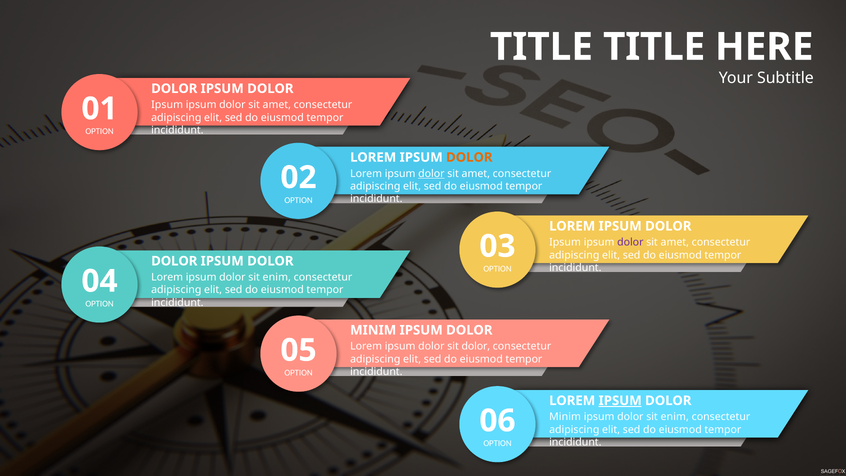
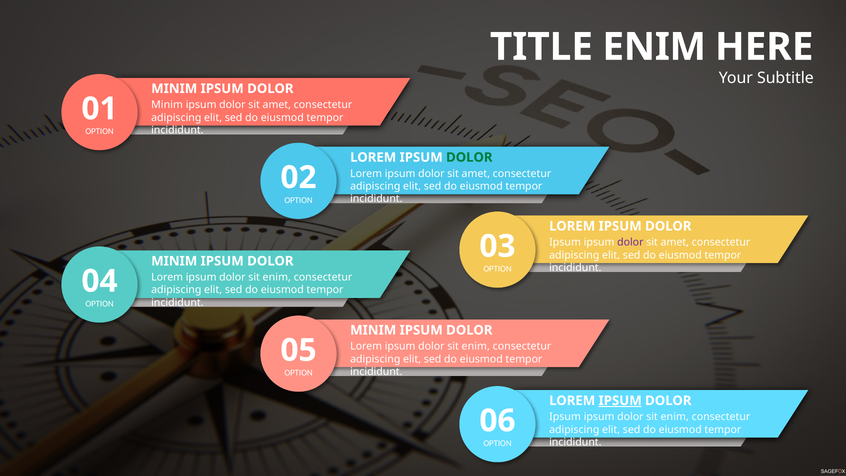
TITLE TITLE: TITLE -> ENIM
DOLOR at (174, 89): DOLOR -> MINIM
Ipsum at (167, 105): Ipsum -> Minim
DOLOR at (469, 157) colour: orange -> green
dolor at (431, 174) underline: present -> none
DOLOR at (174, 261): DOLOR -> MINIM
dolor at (476, 346): dolor -> enim
Minim at (565, 417): Minim -> Ipsum
